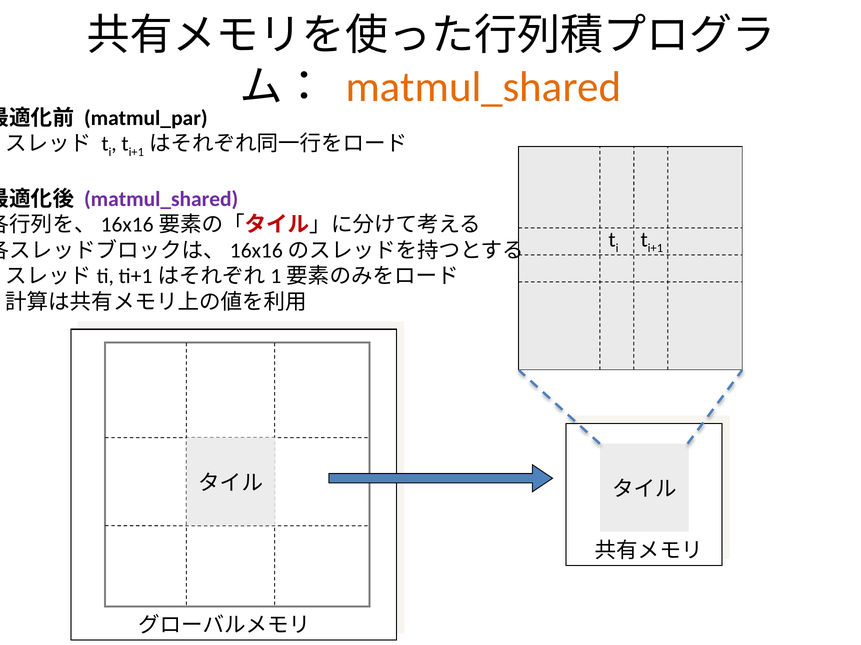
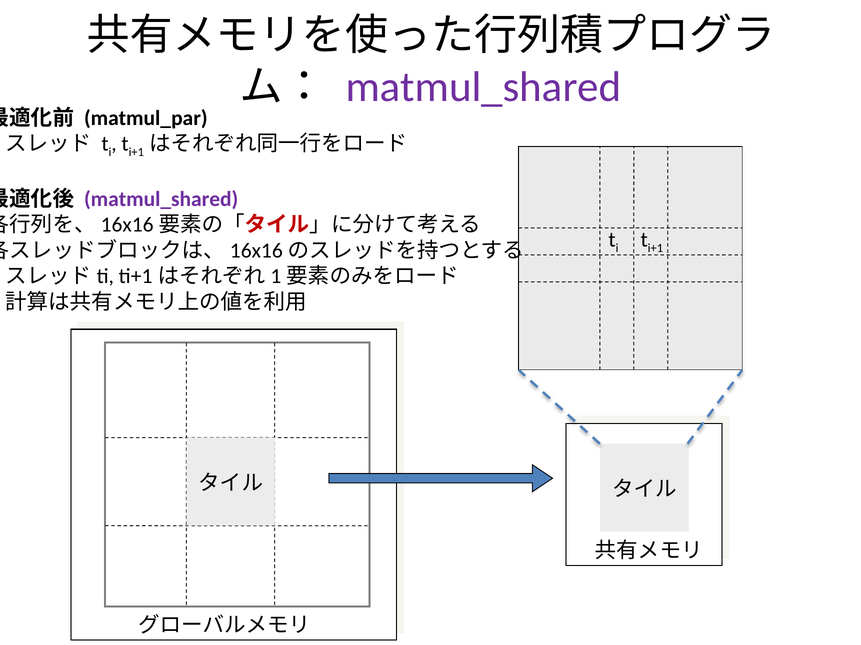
matmul_shared at (483, 87) colour: orange -> purple
